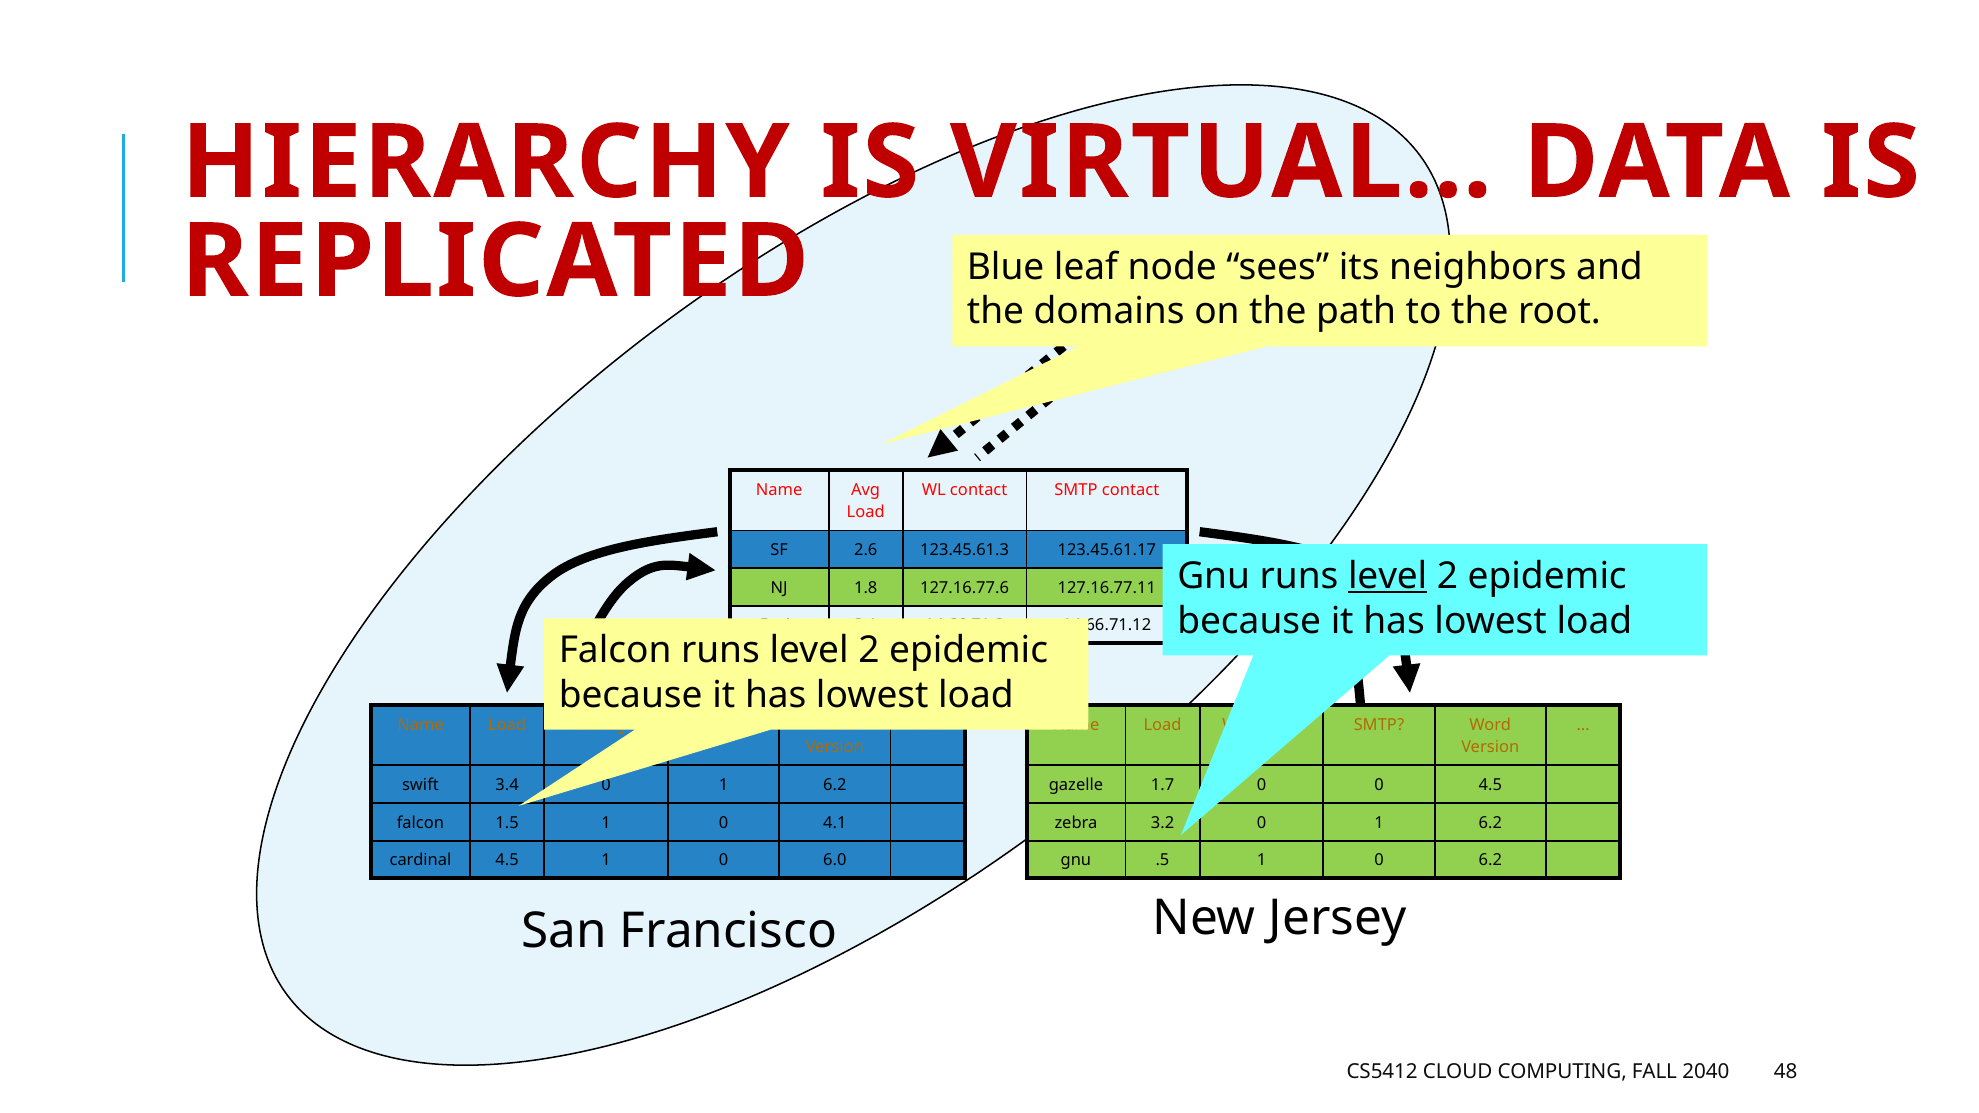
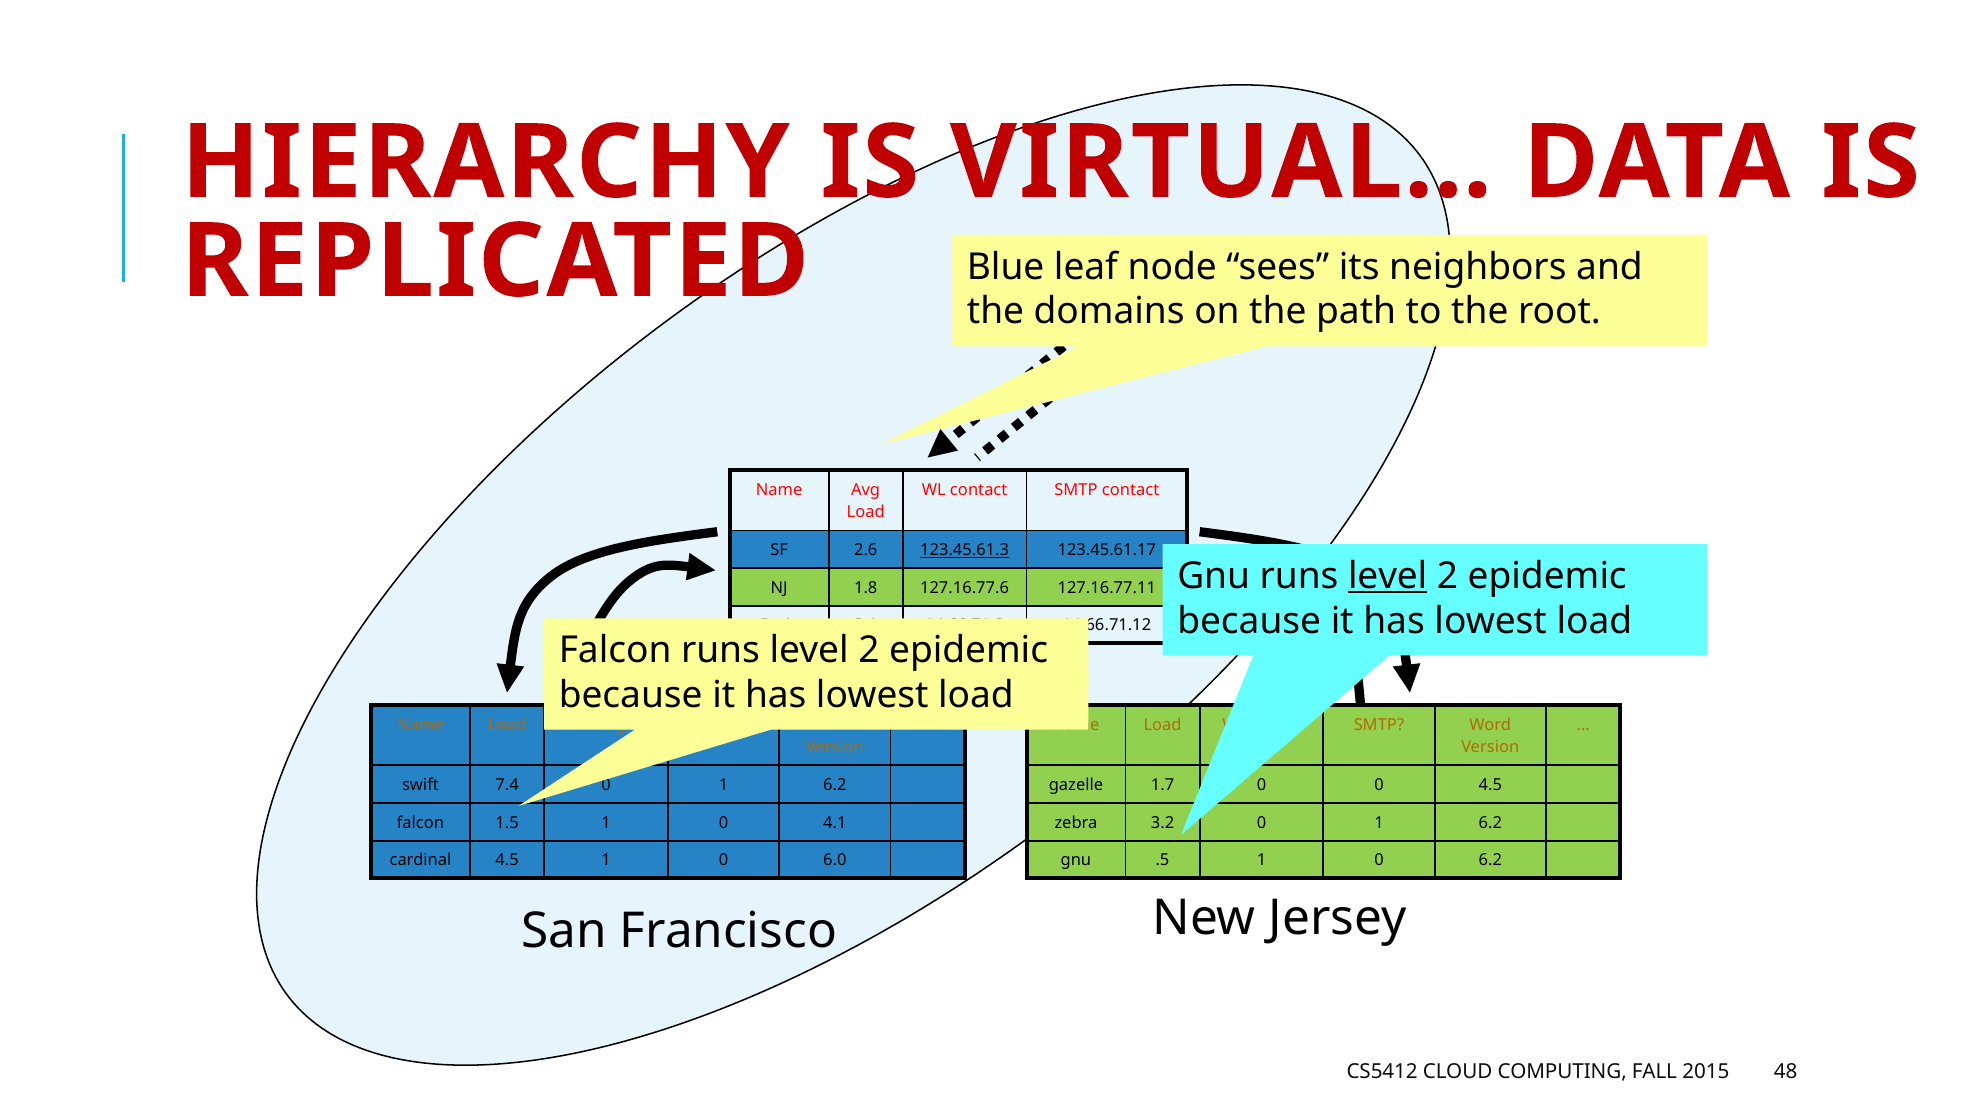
123.45.61.3 underline: none -> present
3.4: 3.4 -> 7.4
2040: 2040 -> 2015
